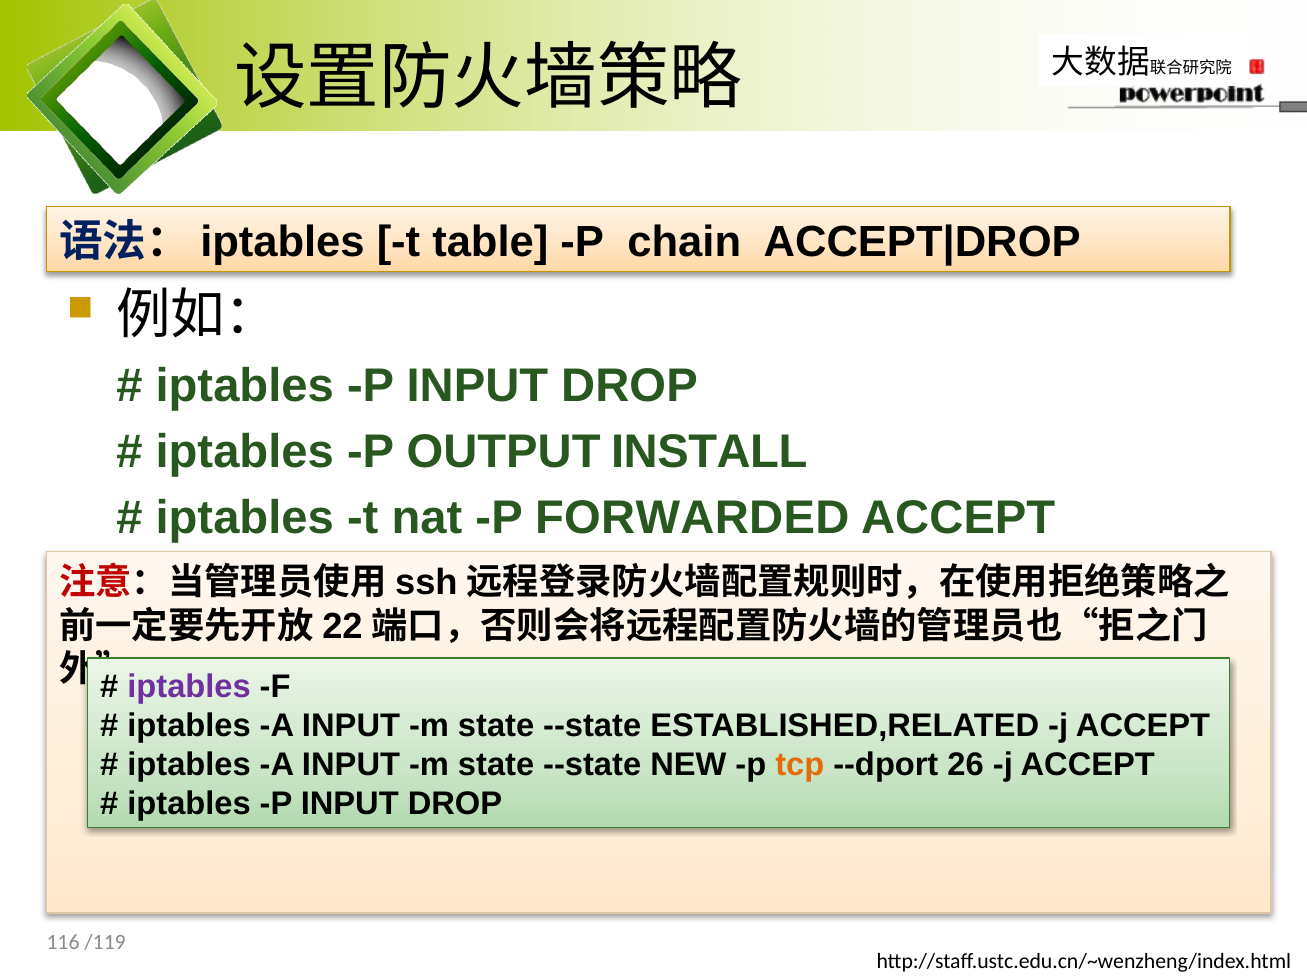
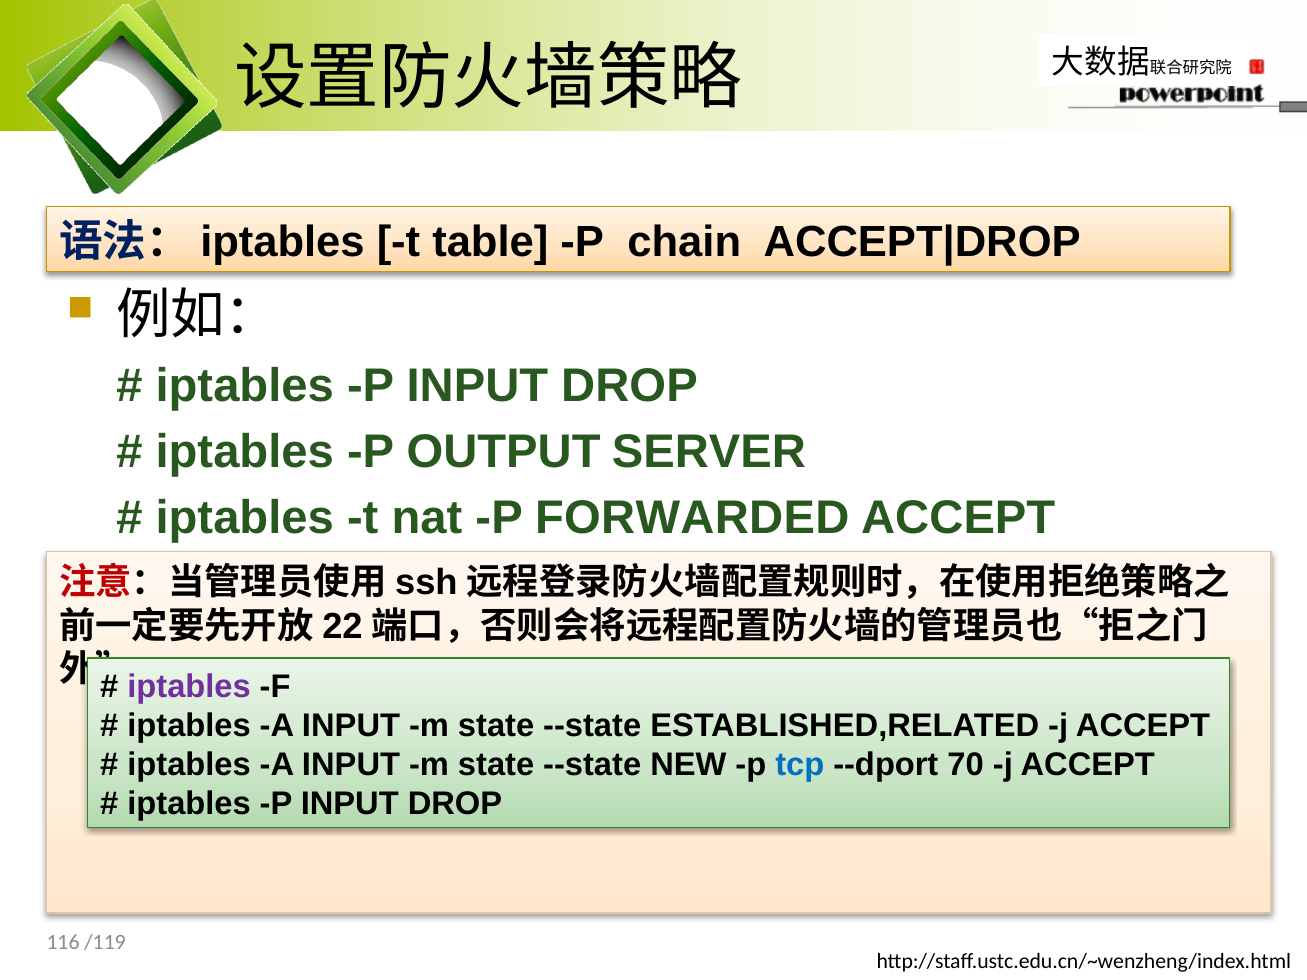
INSTALL: INSTALL -> SERVER
tcp colour: orange -> blue
26: 26 -> 70
